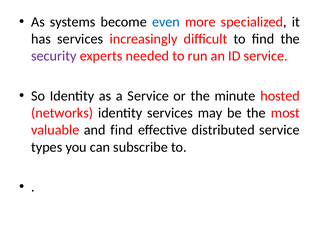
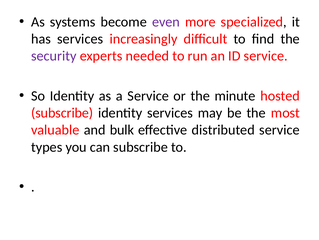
even colour: blue -> purple
networks at (62, 113): networks -> subscribe
and find: find -> bulk
